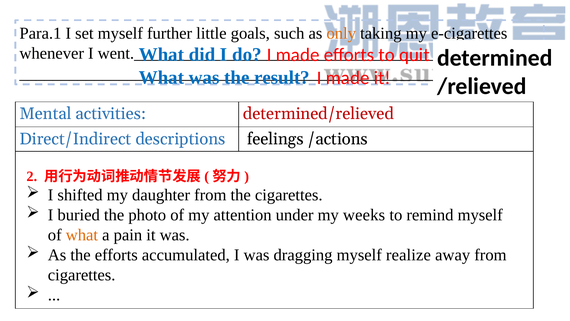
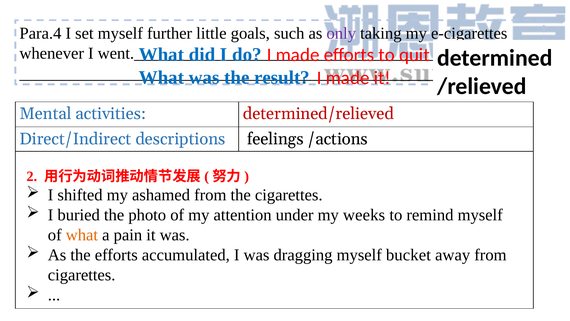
Para.1: Para.1 -> Para.4
only colour: orange -> purple
daughter: daughter -> ashamed
realize: realize -> bucket
